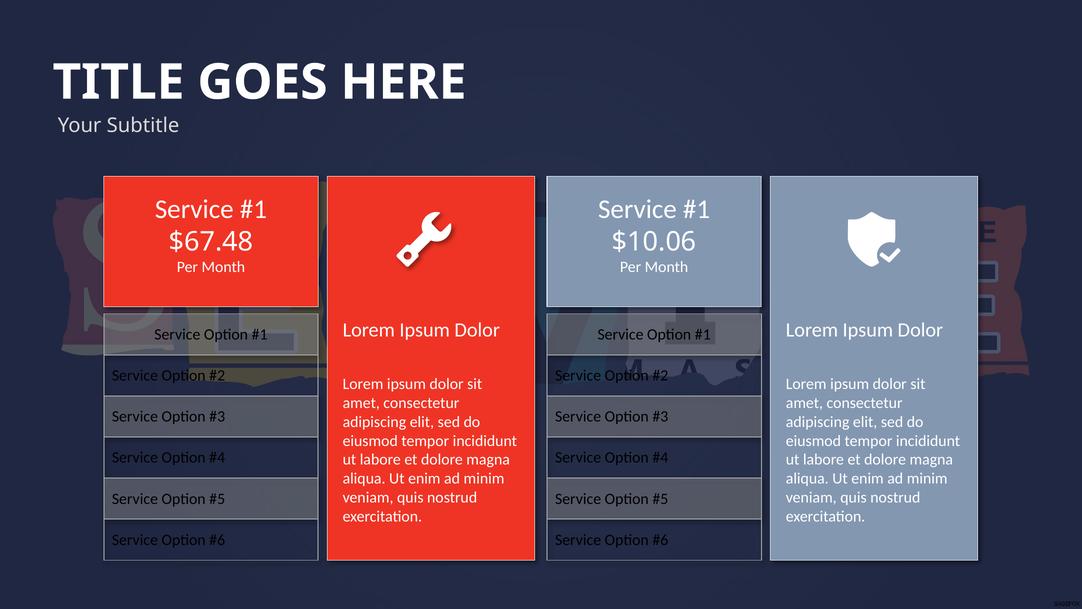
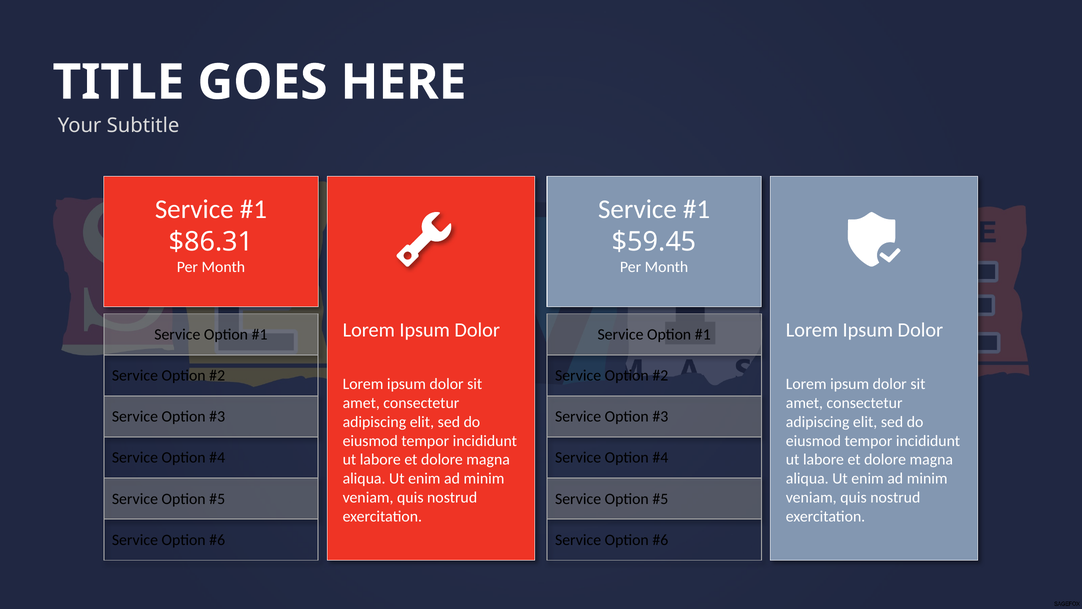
$67.48: $67.48 -> $86.31
$10.06: $10.06 -> $59.45
